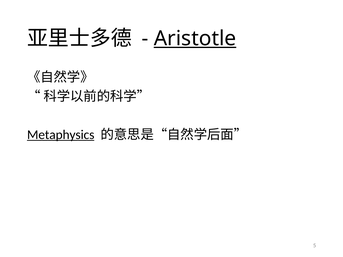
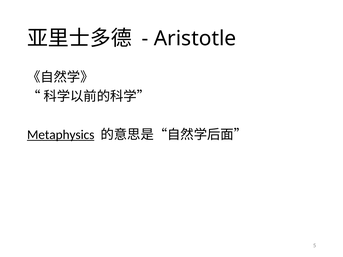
Aristotle underline: present -> none
